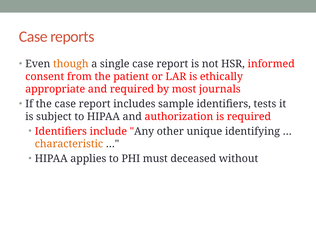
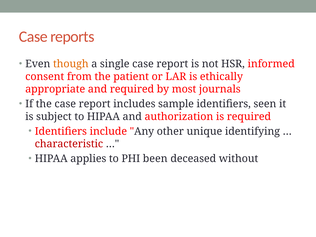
tests: tests -> seen
characteristic colour: orange -> red
must: must -> been
